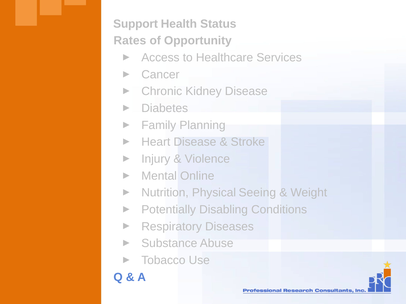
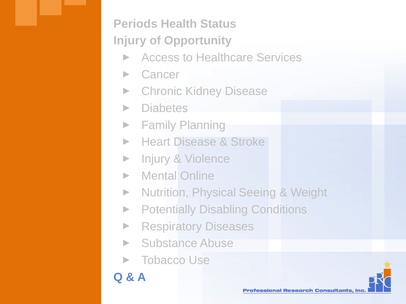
Support: Support -> Periods
Rates at (130, 41): Rates -> Injury
